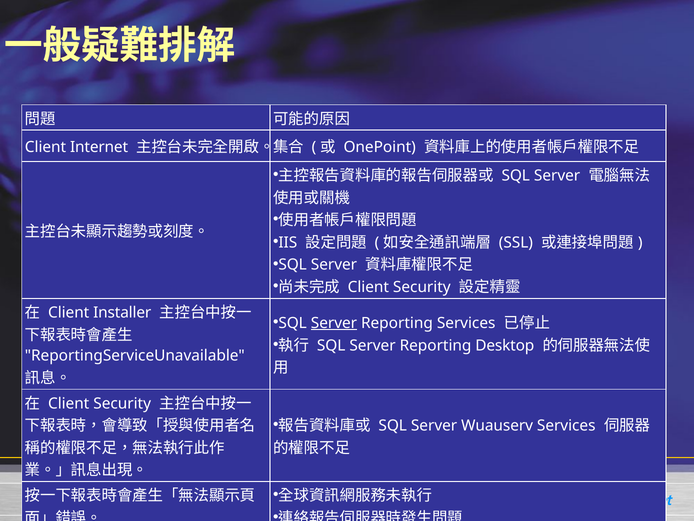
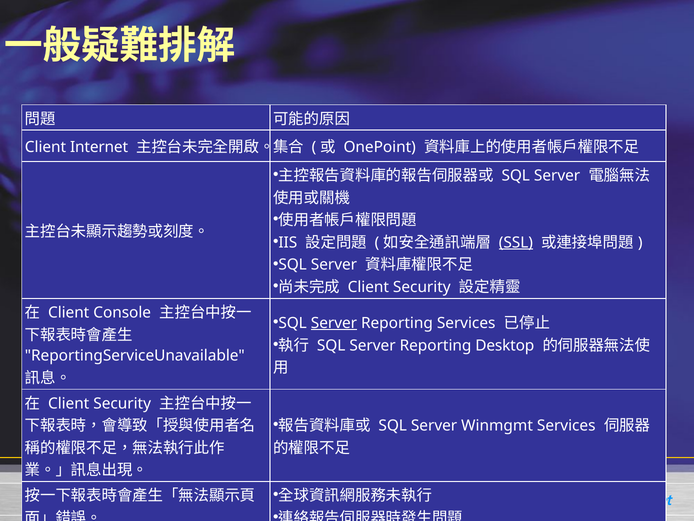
SSL underline: none -> present
Installer: Installer -> Console
Wuauserv: Wuauserv -> Winmgmt
